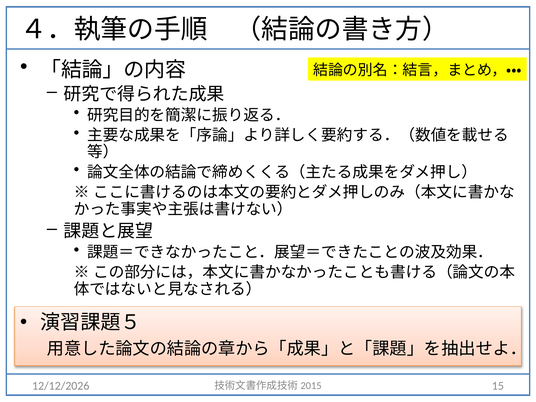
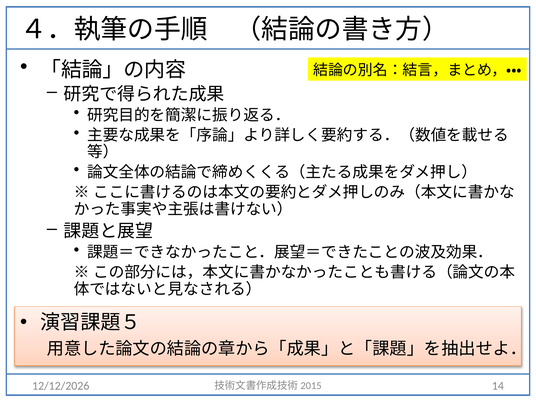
15: 15 -> 14
